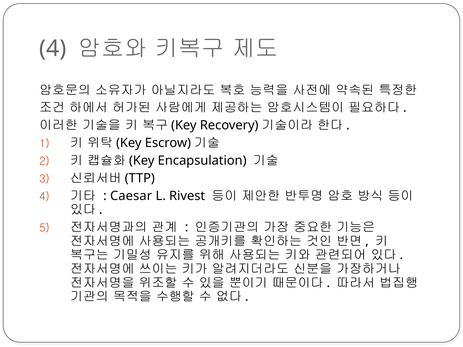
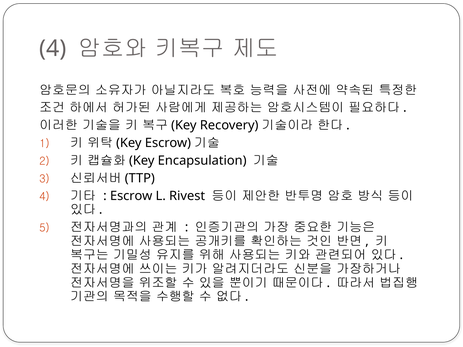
Caesar at (131, 196): Caesar -> Escrow
